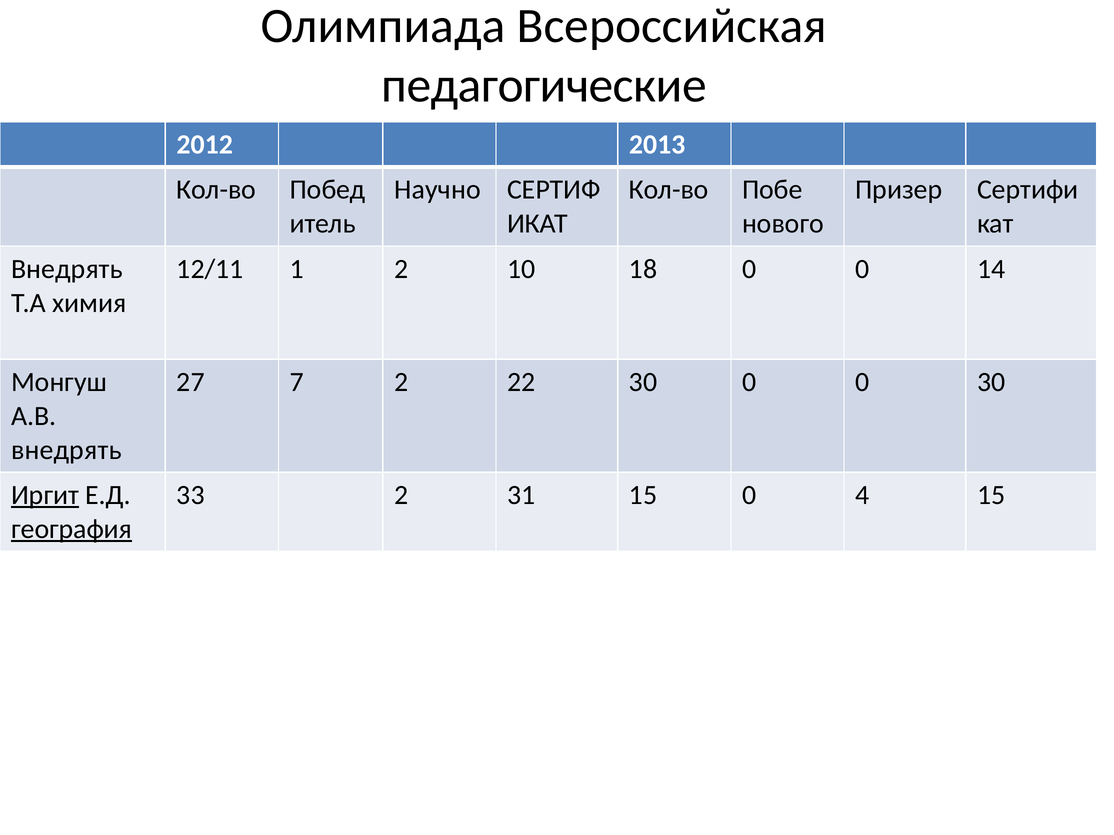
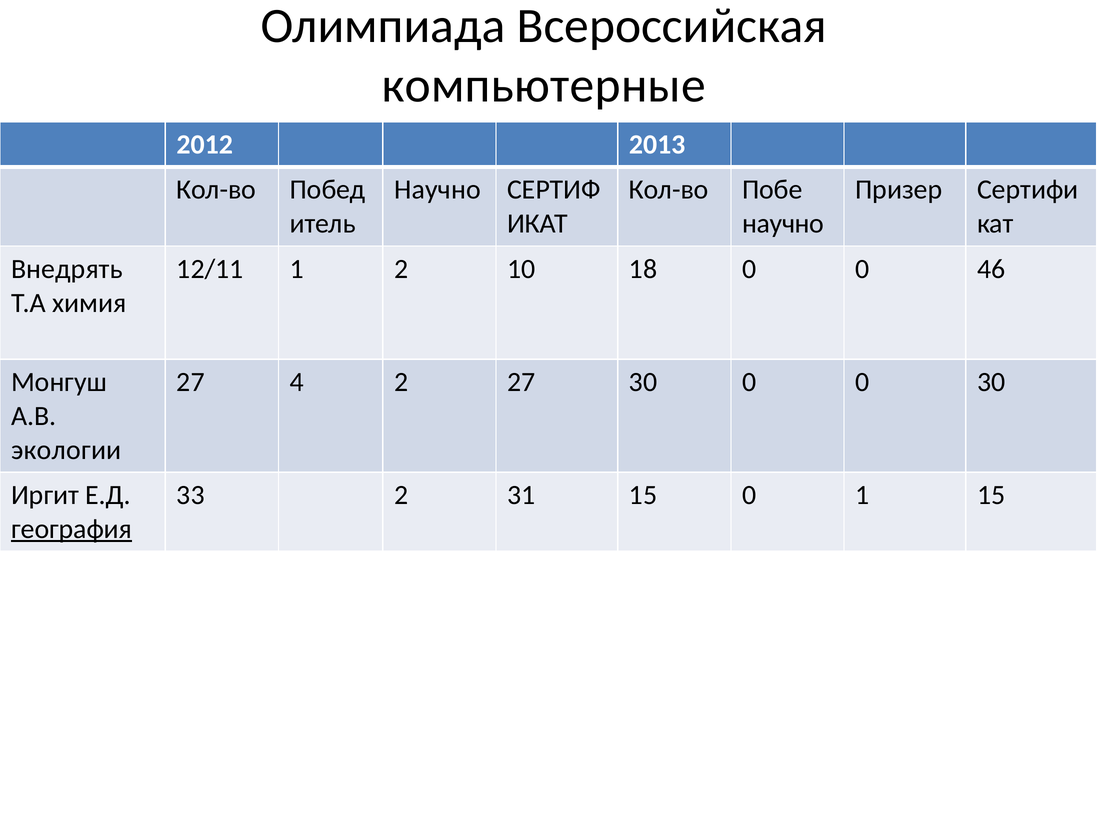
педагогические: педагогические -> компьютерные
нового at (783, 224): нового -> научно
14: 14 -> 46
7: 7 -> 4
2 22: 22 -> 27
внедрять at (66, 450): внедрять -> экологии
Иргит underline: present -> none
0 4: 4 -> 1
